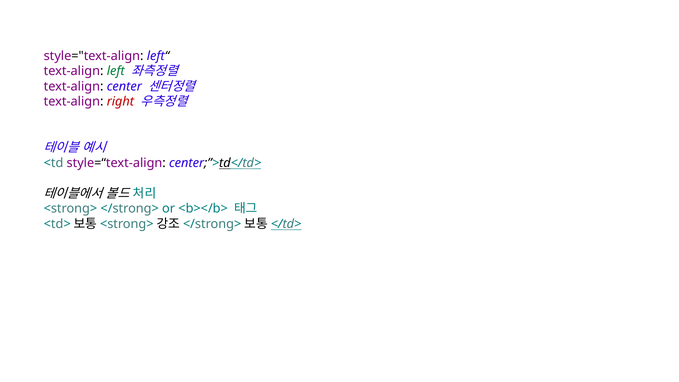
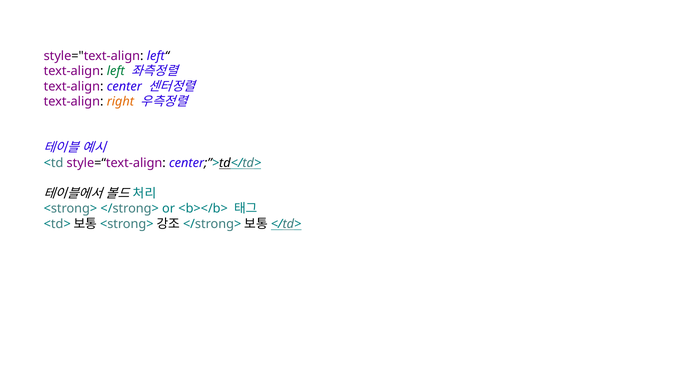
right colour: red -> orange
